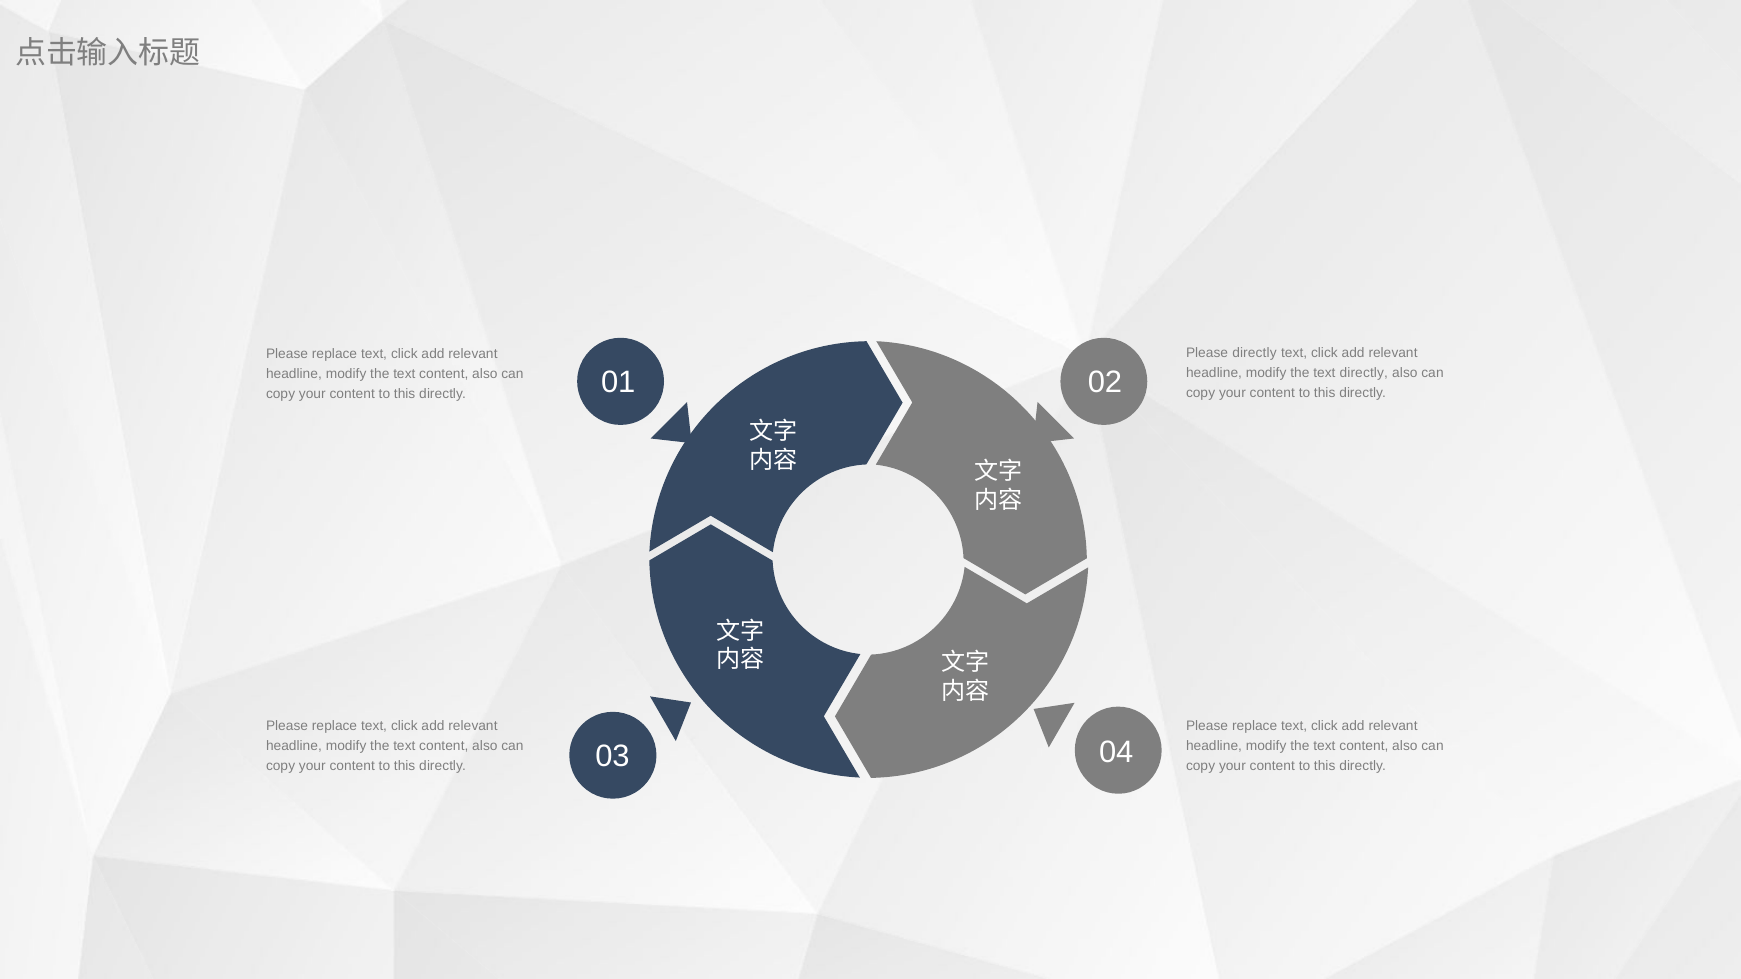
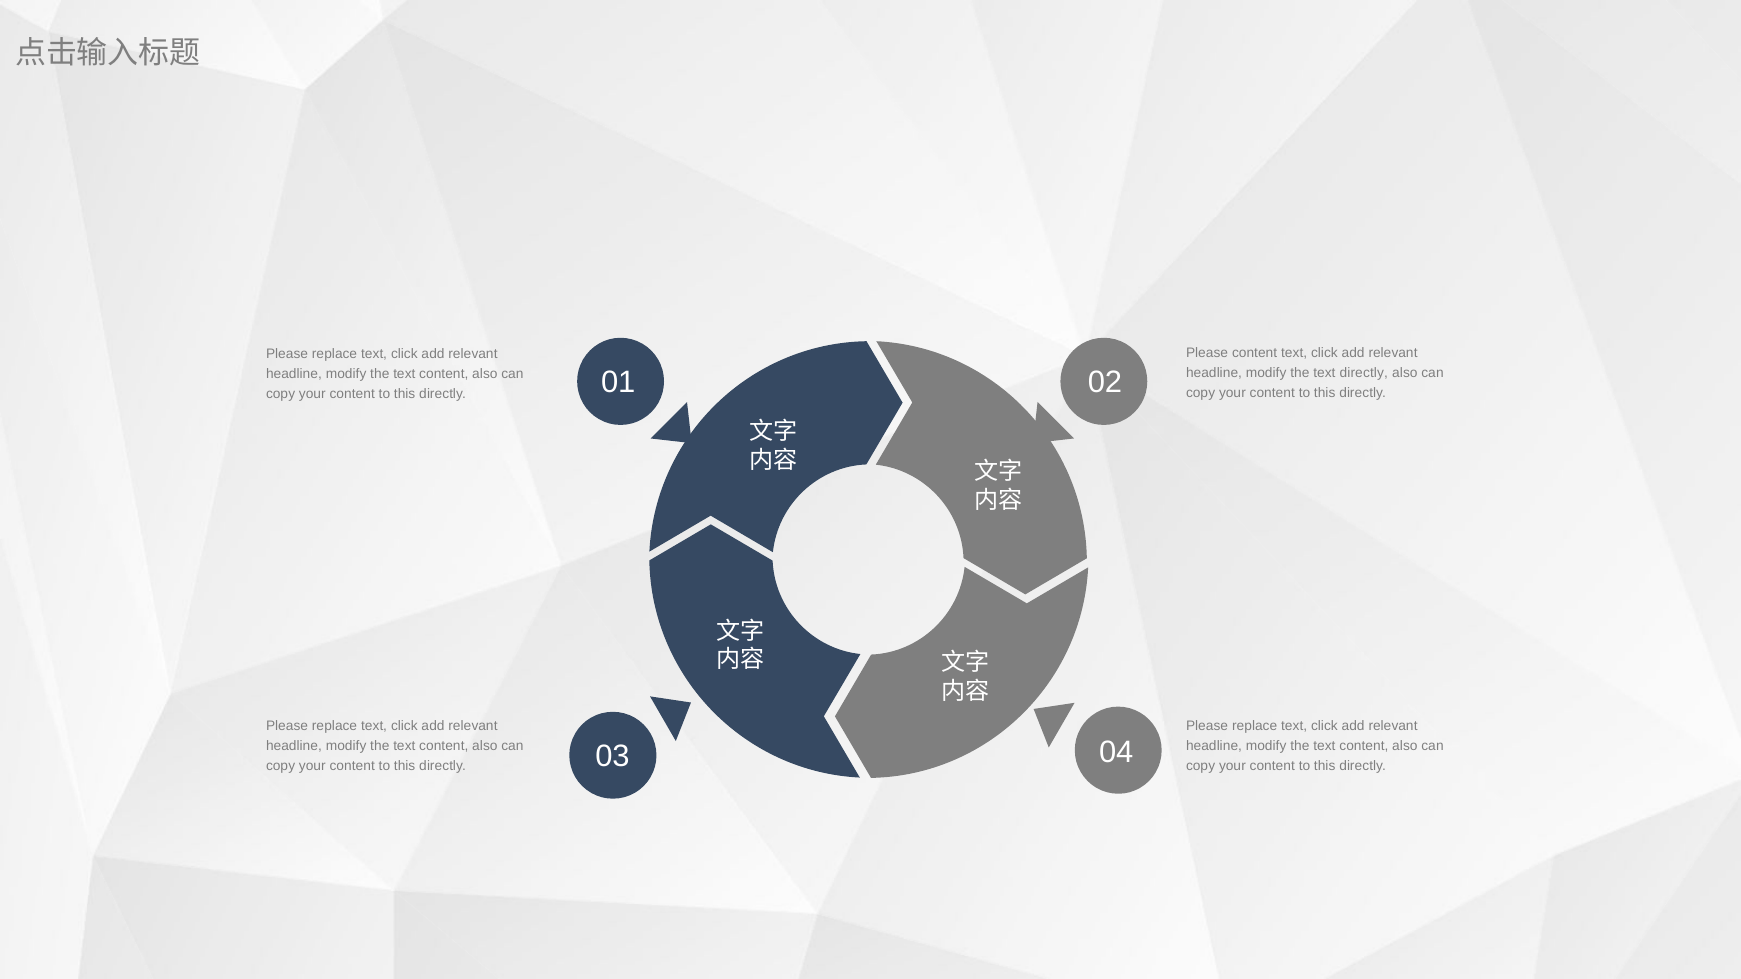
Please directly: directly -> content
